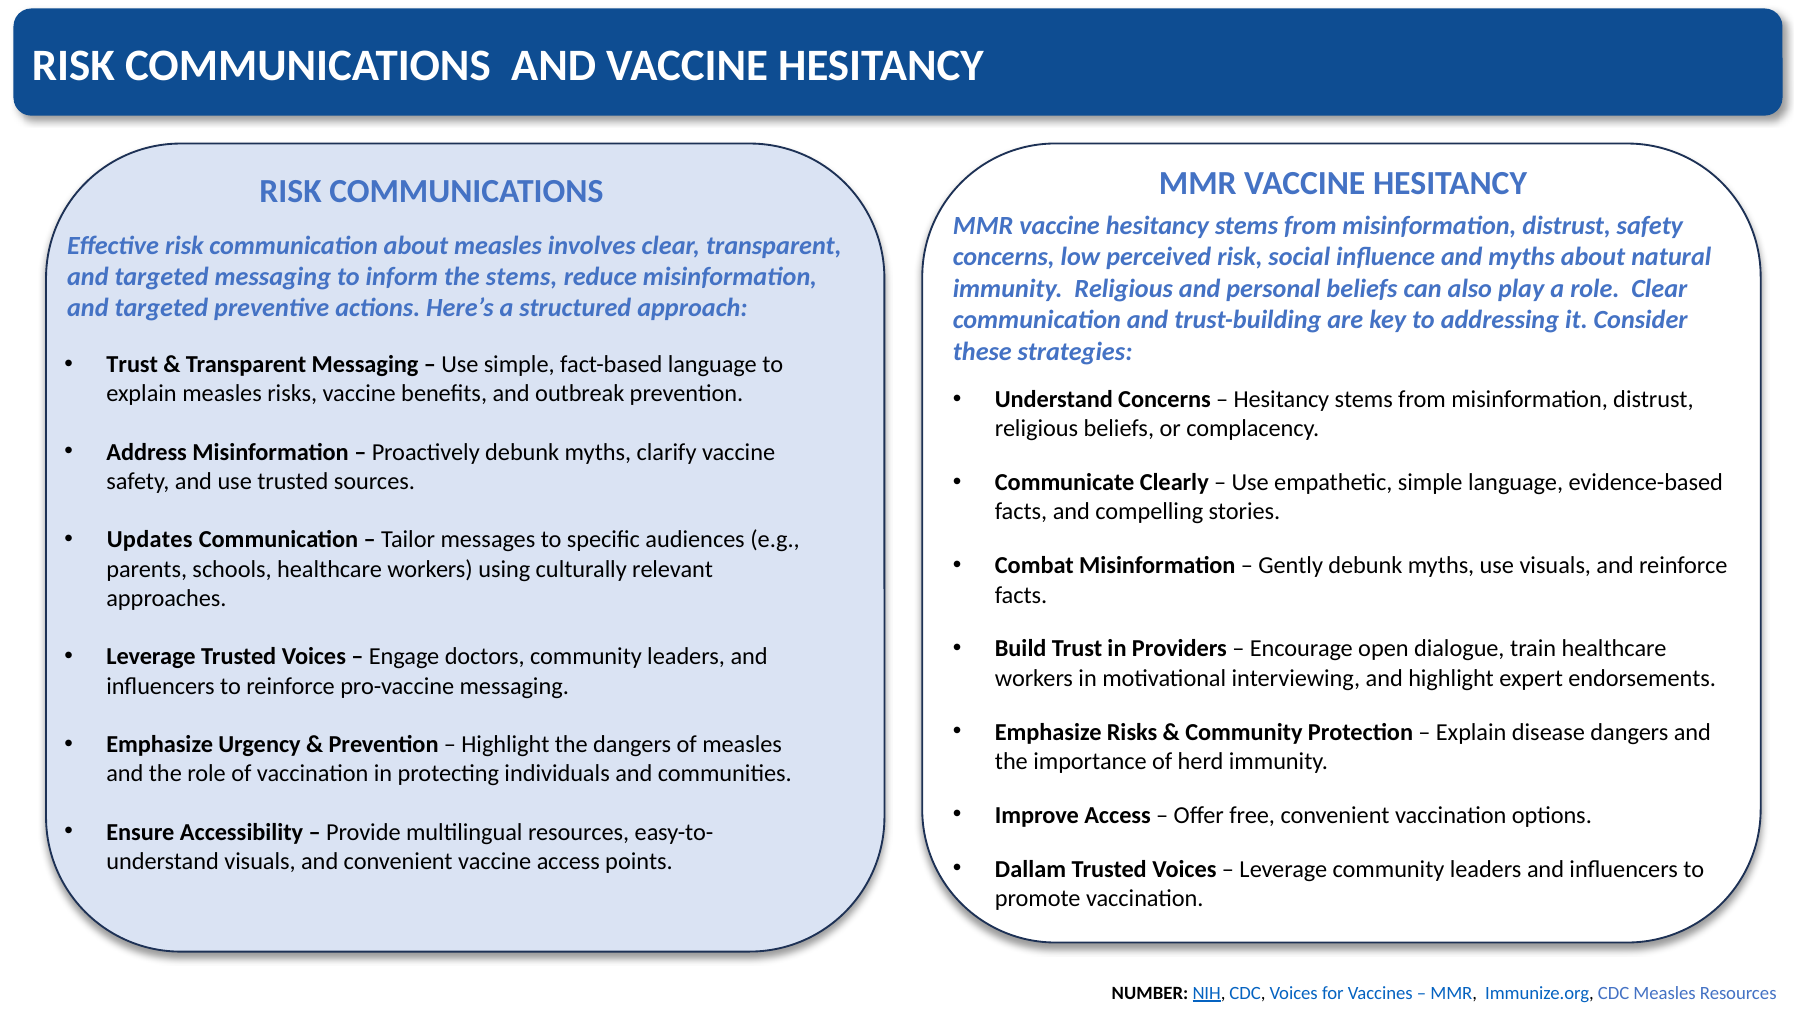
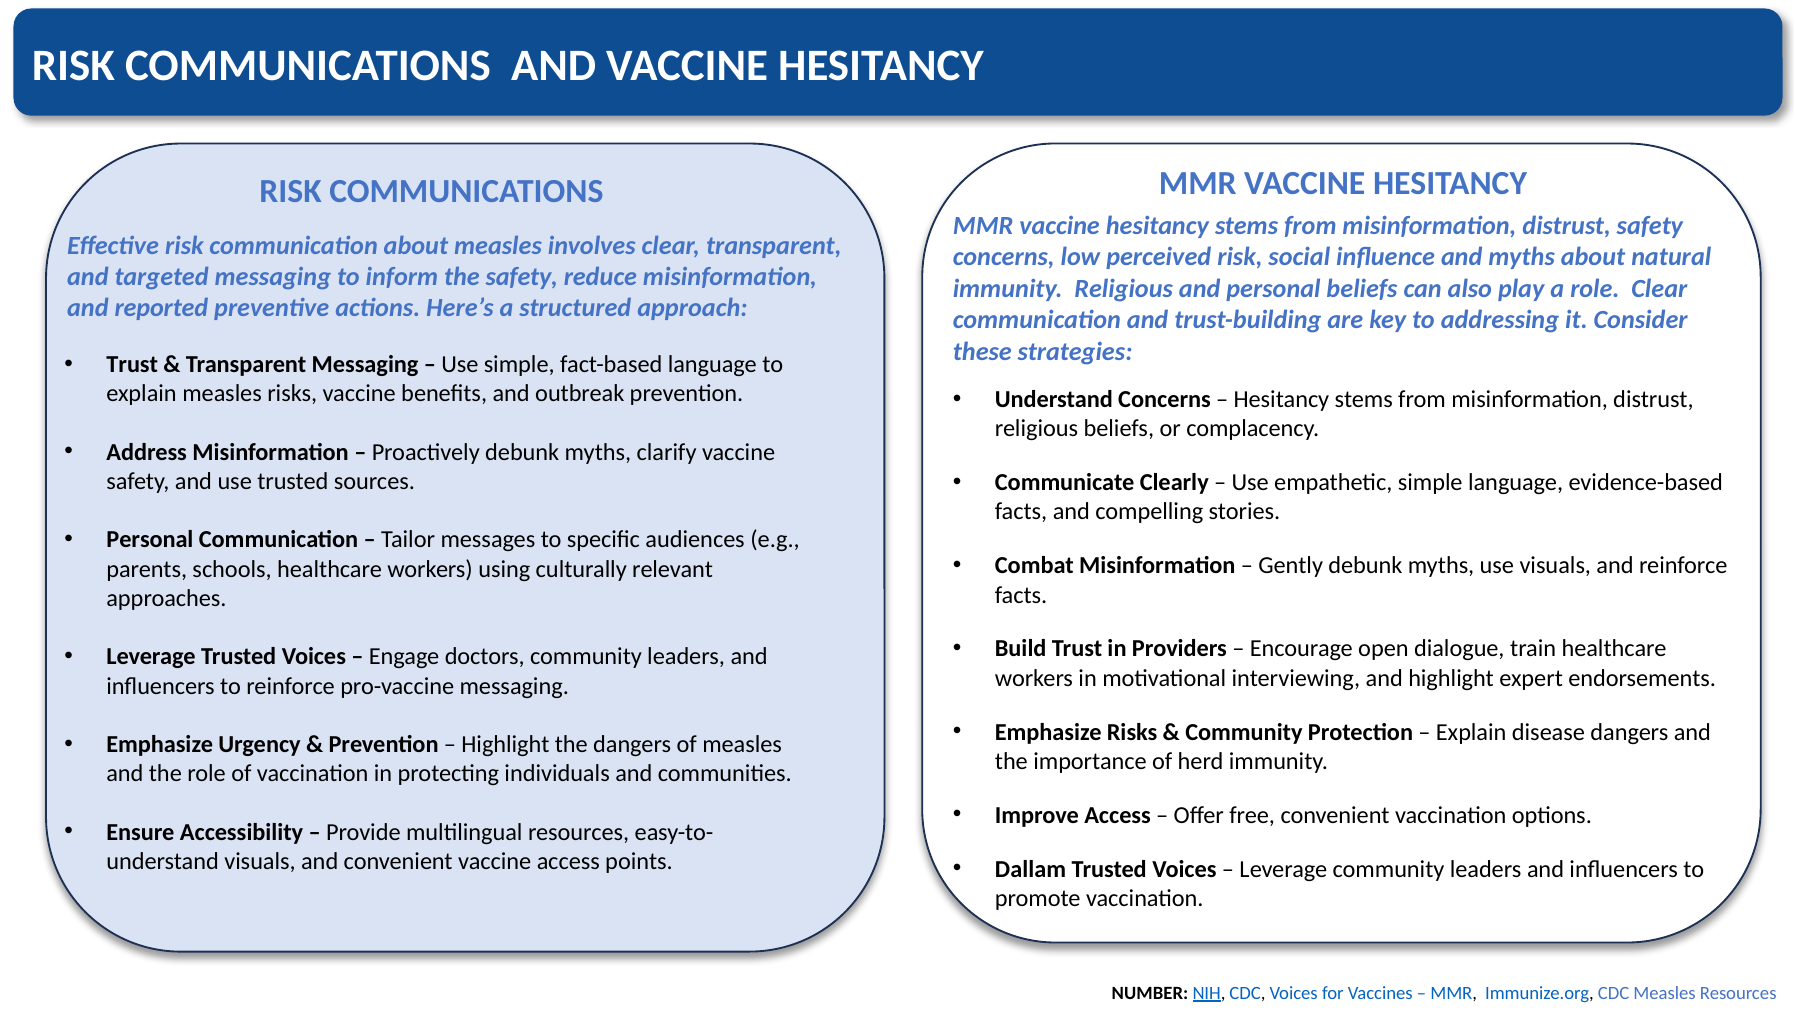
the stems: stems -> safety
targeted at (161, 308): targeted -> reported
Updates at (150, 540): Updates -> Personal
